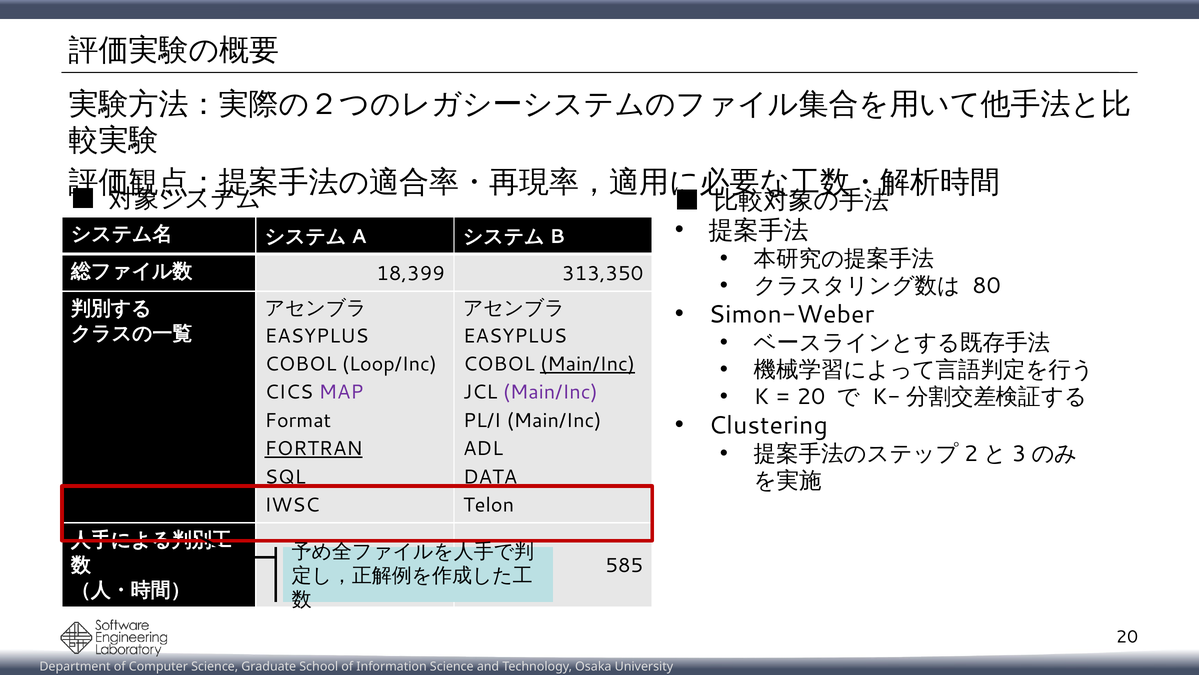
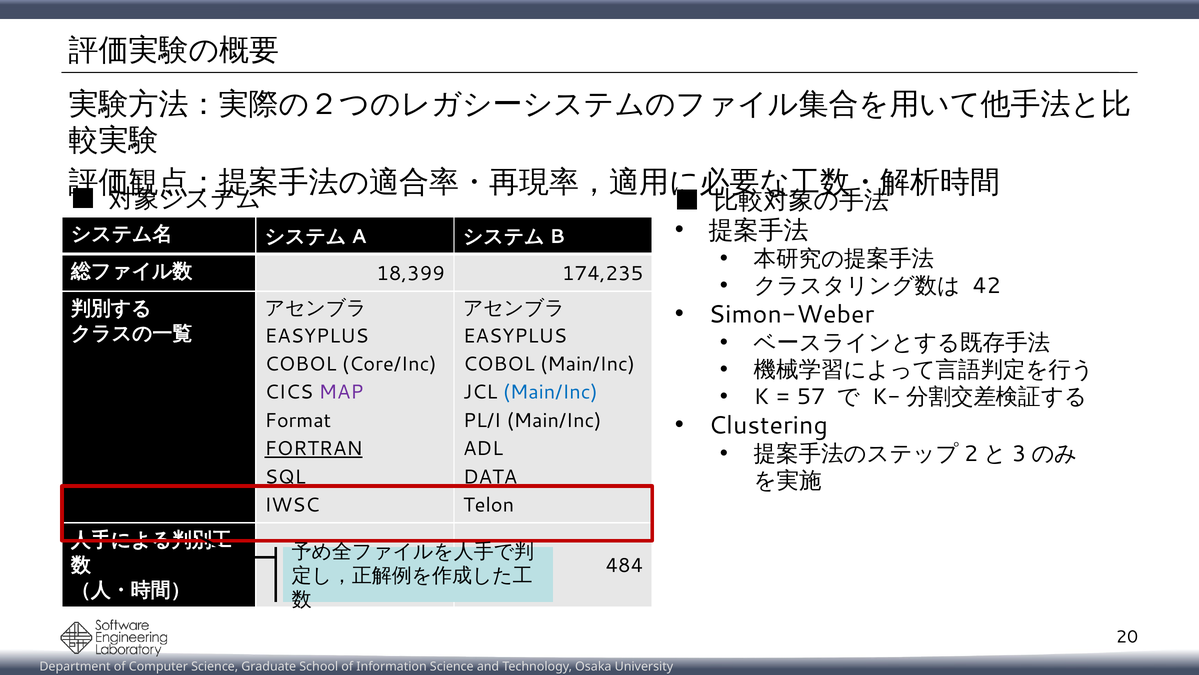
313,350: 313,350 -> 174,235
80: 80 -> 42
Loop/Inc: Loop/Inc -> Core/Inc
Main/Inc at (588, 364) underline: present -> none
Main/Inc at (550, 392) colour: purple -> blue
20 at (811, 396): 20 -> 57
585: 585 -> 484
